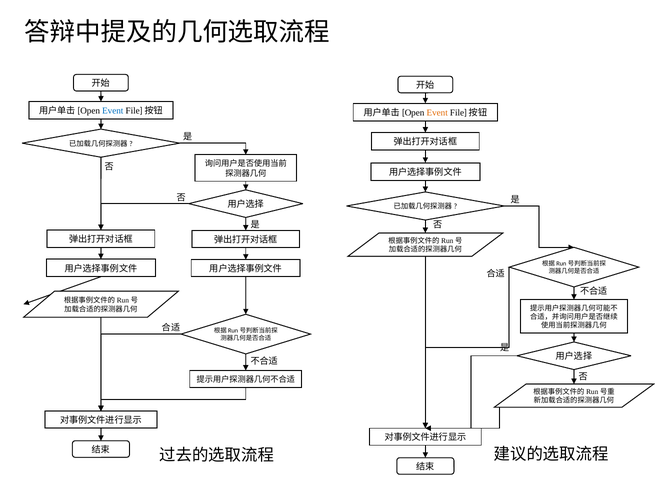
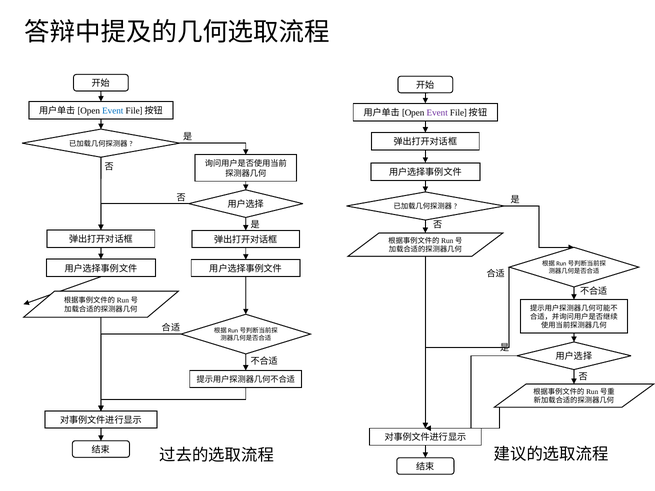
Event at (437, 113) colour: orange -> purple
